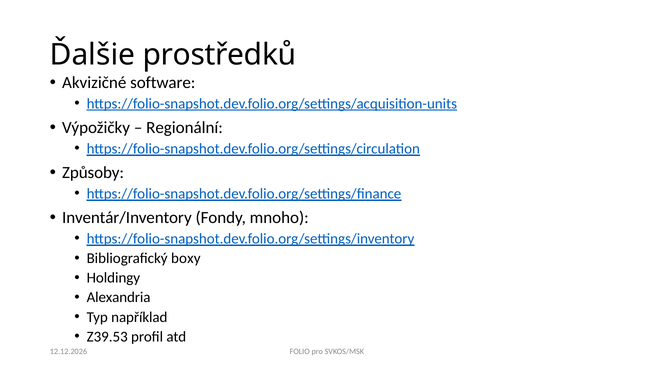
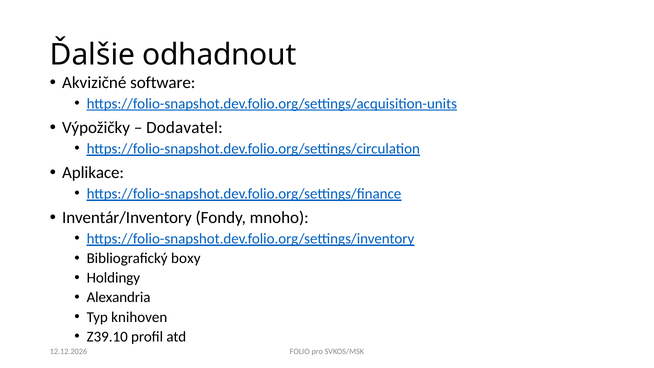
prostředků: prostředků -> odhadnout
Regionální: Regionální -> Dodavatel
Způsoby: Způsoby -> Aplikace
například: například -> knihoven
Z39.53: Z39.53 -> Z39.10
